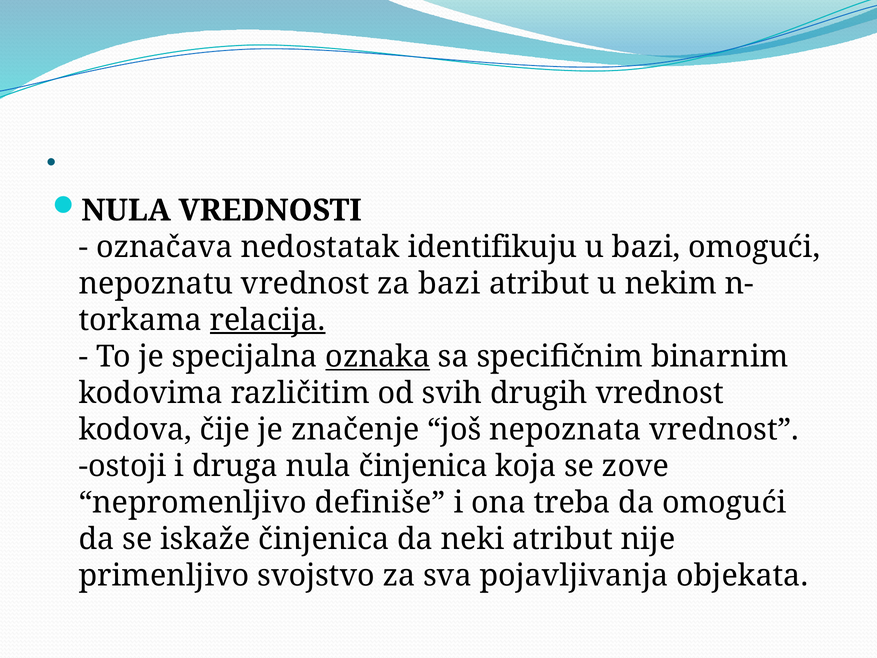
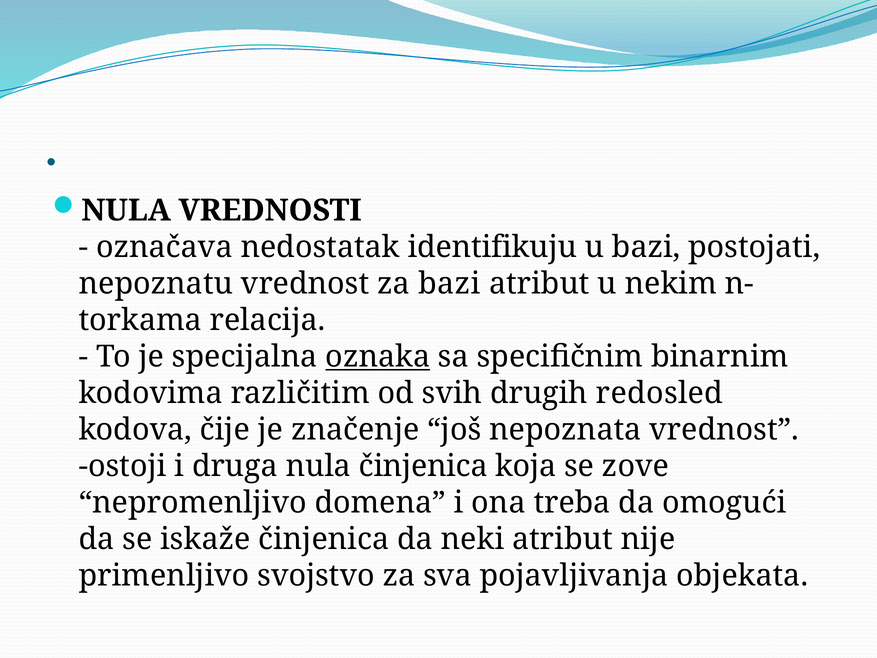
bazi omogući: omogući -> postojati
relacija underline: present -> none
drugih vrednost: vrednost -> redosled
definiše: definiše -> domena
